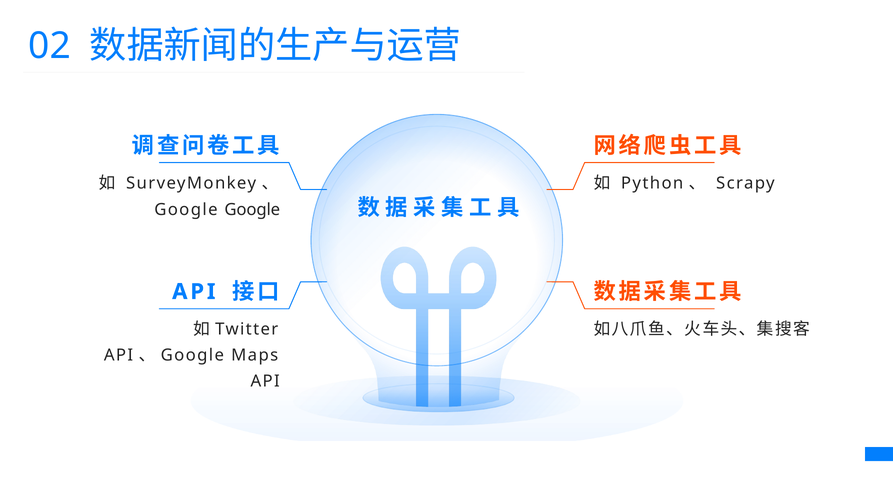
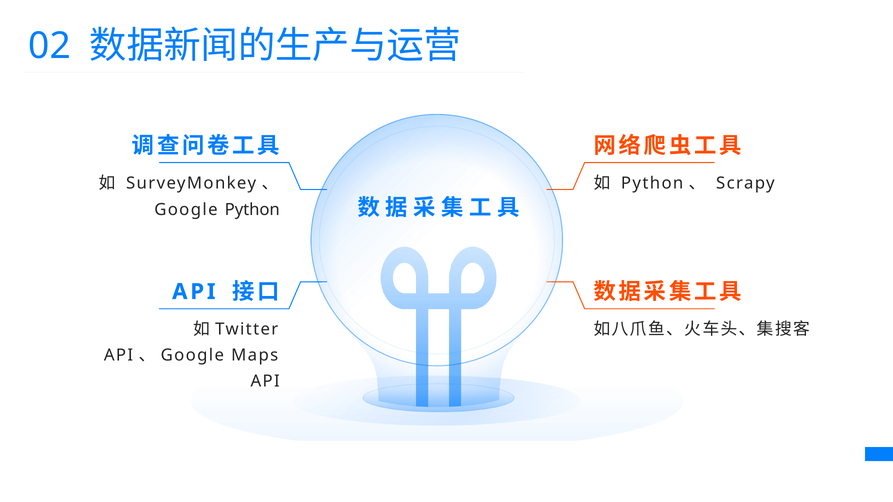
Google Google: Google -> Python
